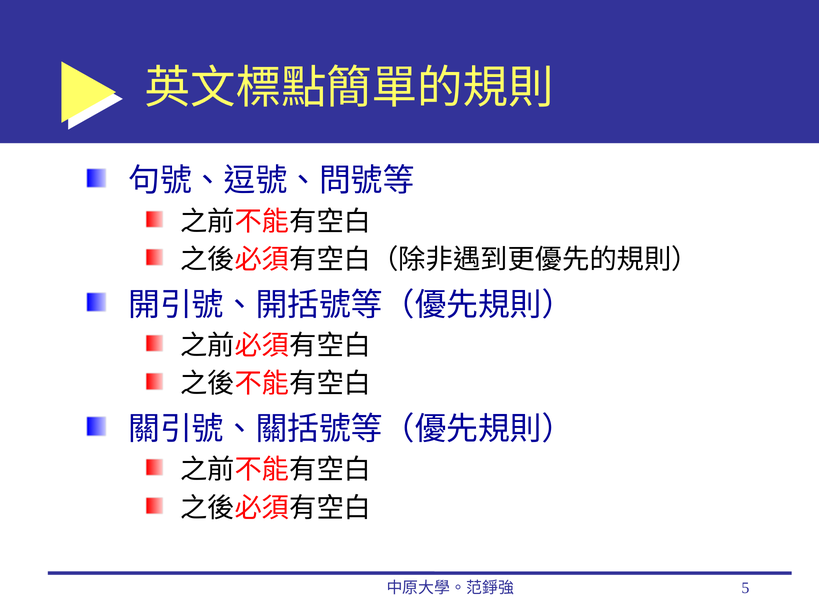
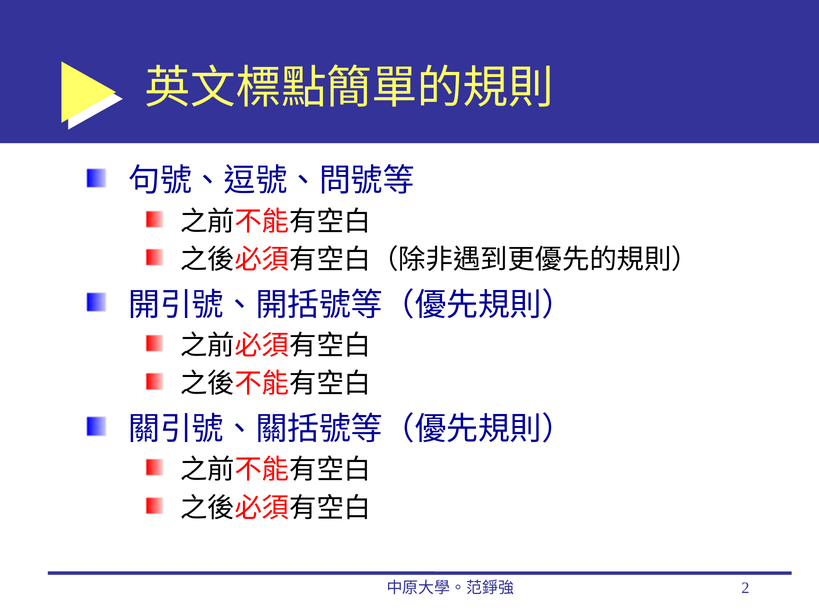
5: 5 -> 2
